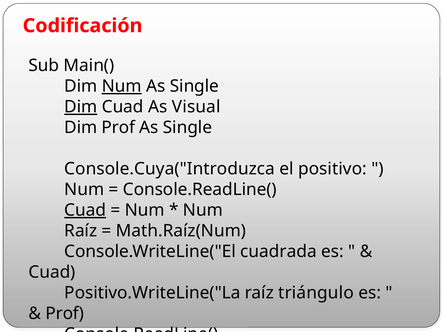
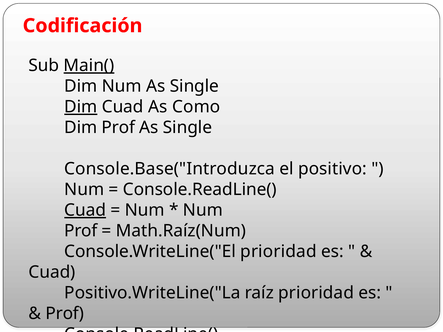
Main( underline: none -> present
Num at (122, 86) underline: present -> none
Visual: Visual -> Como
Console.Cuya("Introduzca: Console.Cuya("Introduzca -> Console.Base("Introduzca
Raíz at (81, 231): Raíz -> Prof
Console.WriteLine("El cuadrada: cuadrada -> prioridad
raíz triángulo: triángulo -> prioridad
